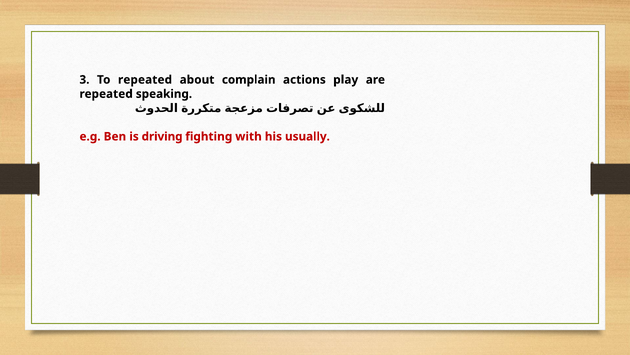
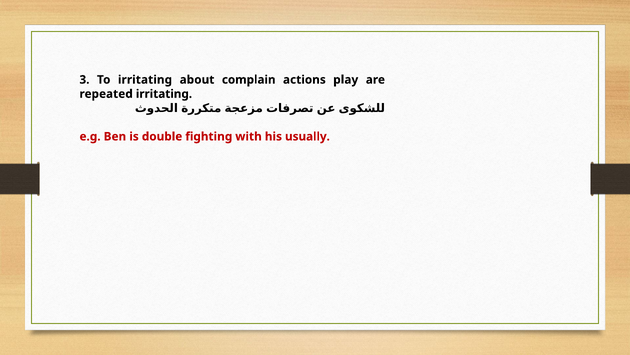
To repeated: repeated -> irritating
repeated speaking: speaking -> irritating
driving: driving -> double
